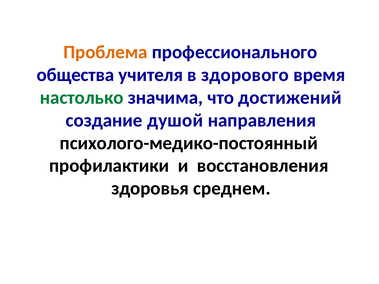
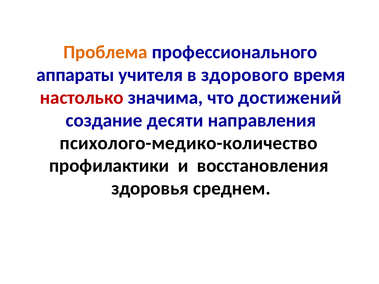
общества: общества -> аппараты
настолько colour: green -> red
душой: душой -> десяти
психолого-медико-постоянный: психолого-медико-постоянный -> психолого-медико-количество
